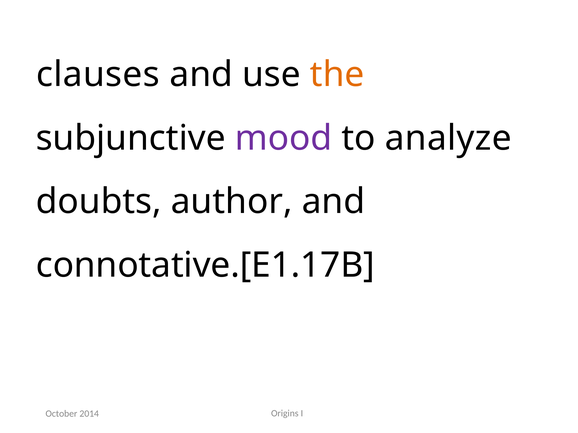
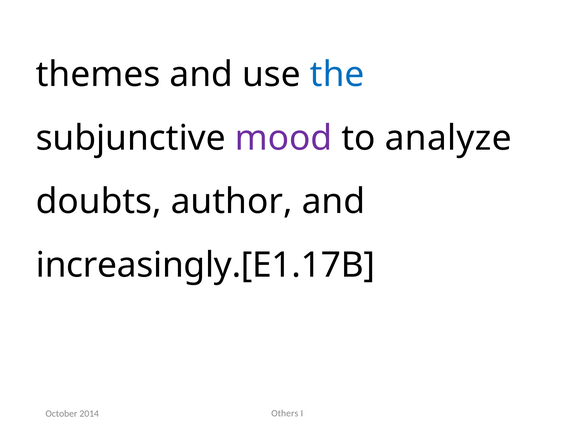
clauses: clauses -> themes
the colour: orange -> blue
connotative.[E1.17B: connotative.[E1.17B -> increasingly.[E1.17B
Origins: Origins -> Others
